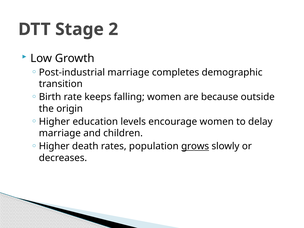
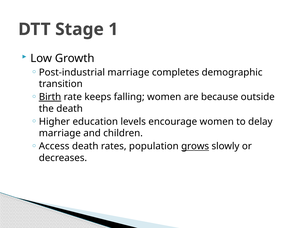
2: 2 -> 1
Birth underline: none -> present
the origin: origin -> death
Higher at (54, 146): Higher -> Access
